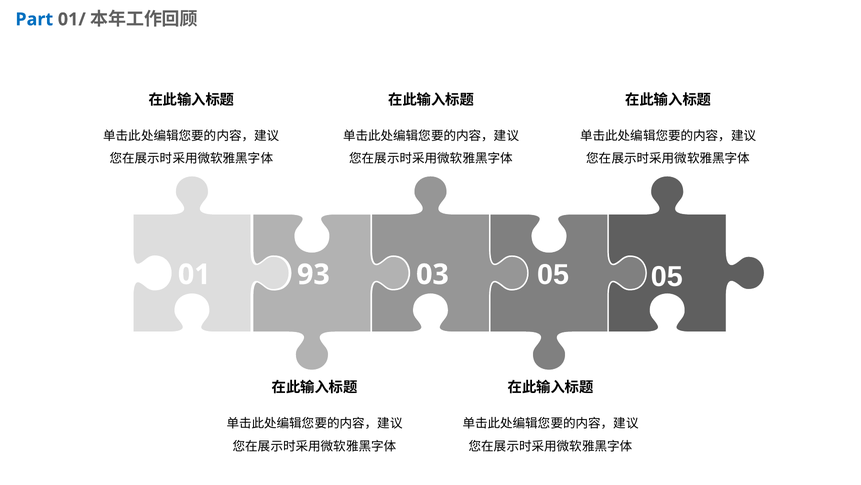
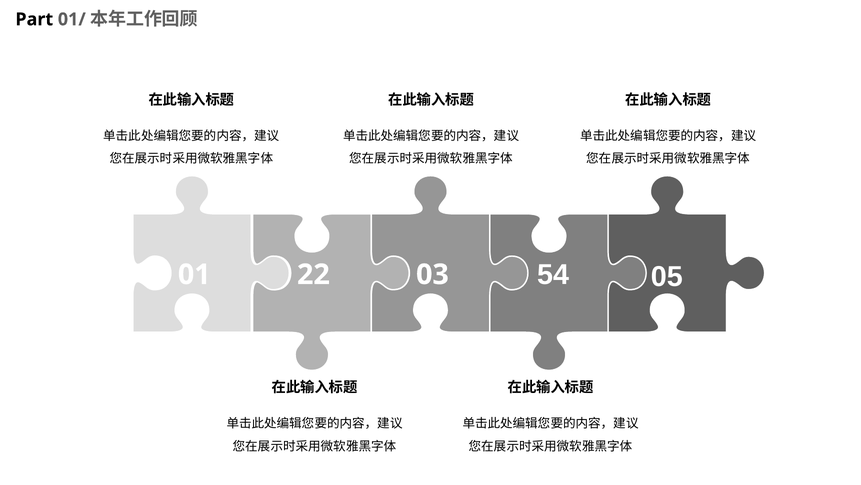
Part colour: blue -> black
93: 93 -> 22
03 05: 05 -> 54
